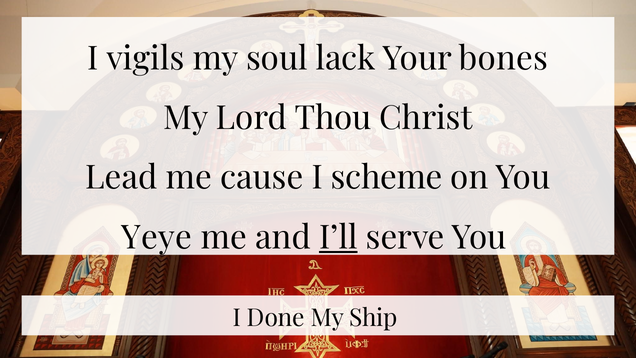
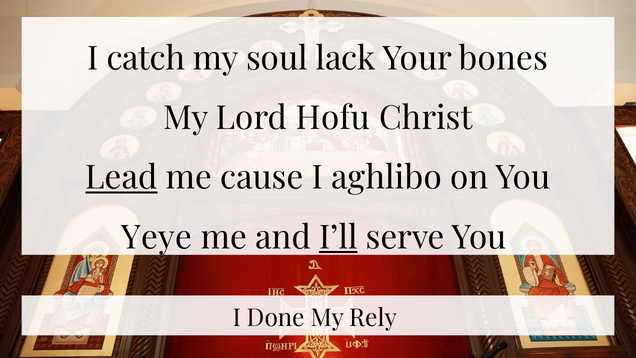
vigils: vigils -> catch
Thou: Thou -> Hofu
Lead underline: none -> present
scheme: scheme -> aghlibo
Ship: Ship -> Rely
